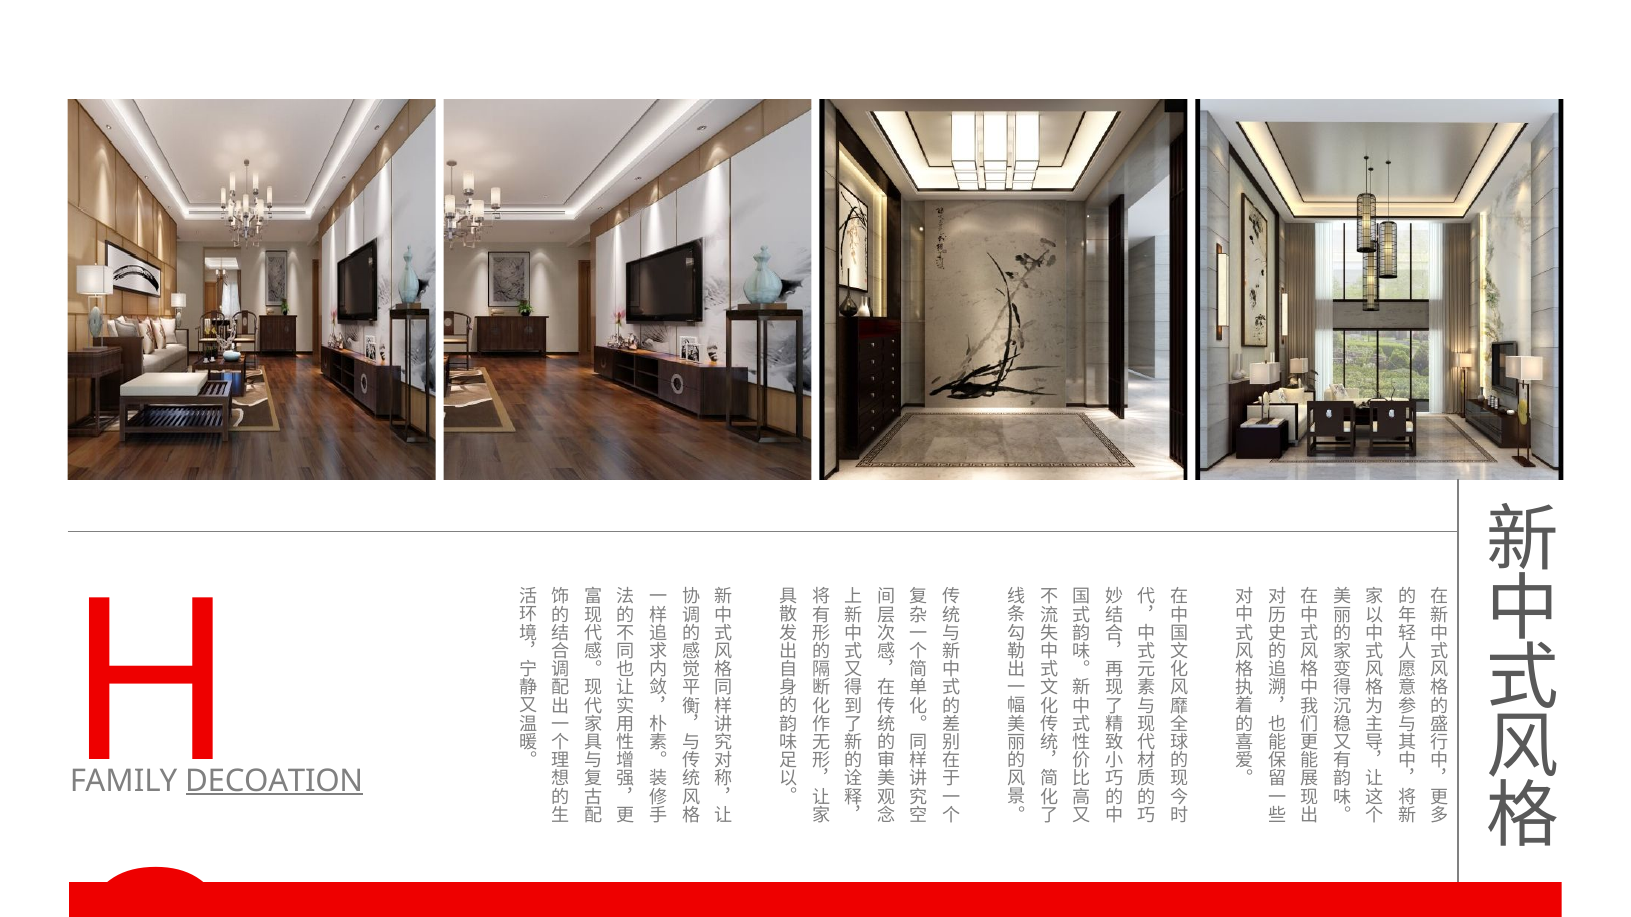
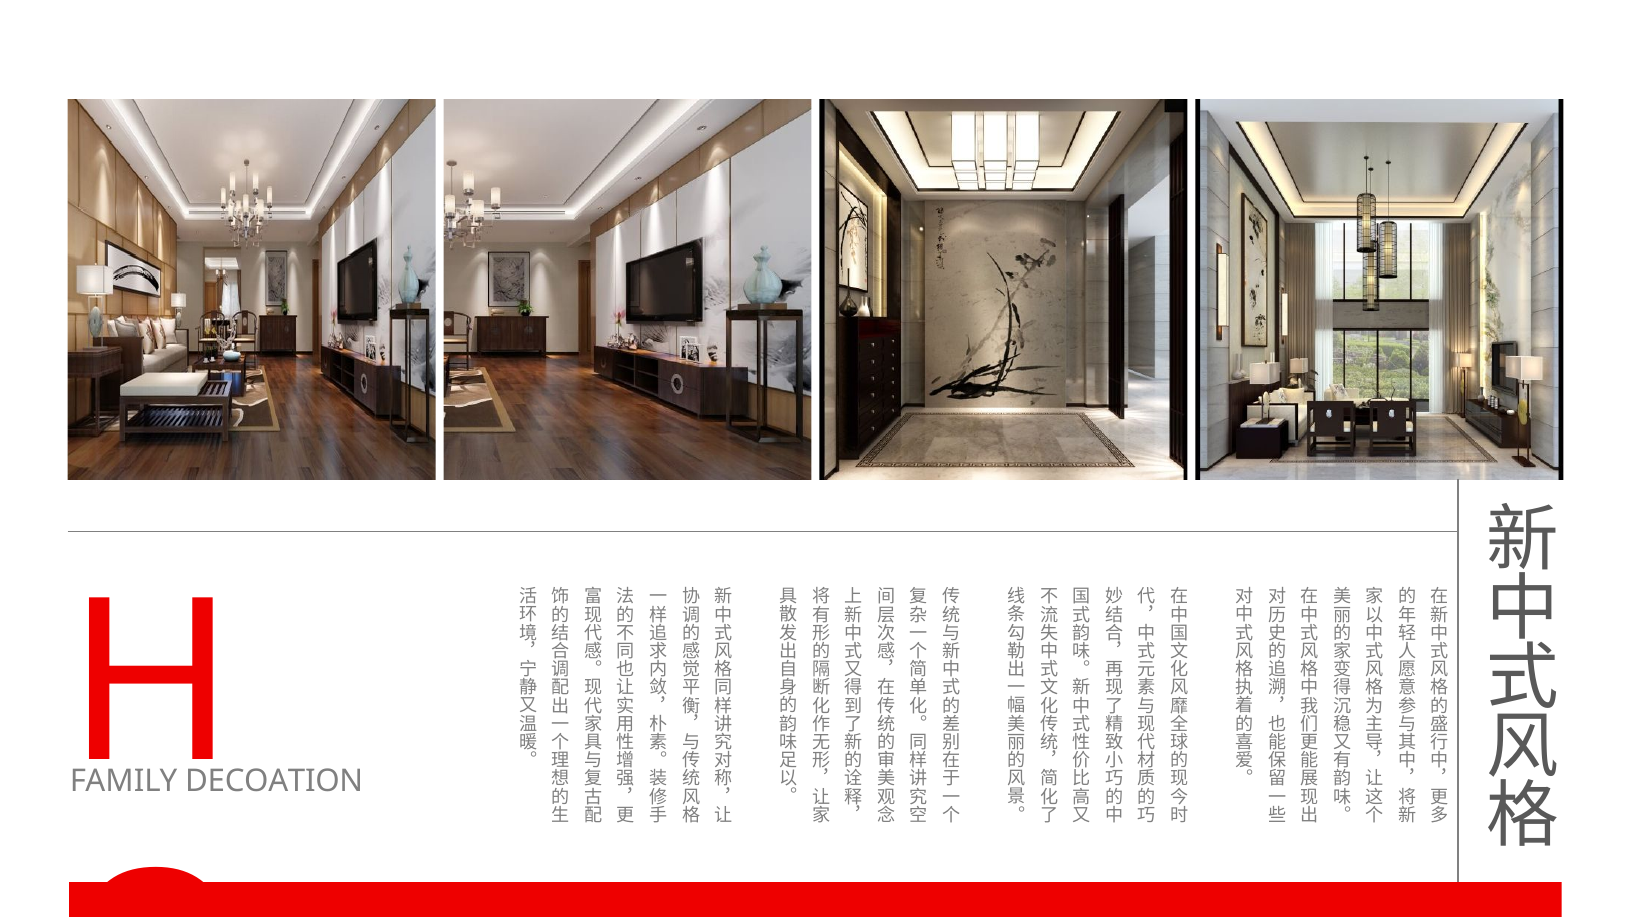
DECOATION underline: present -> none
